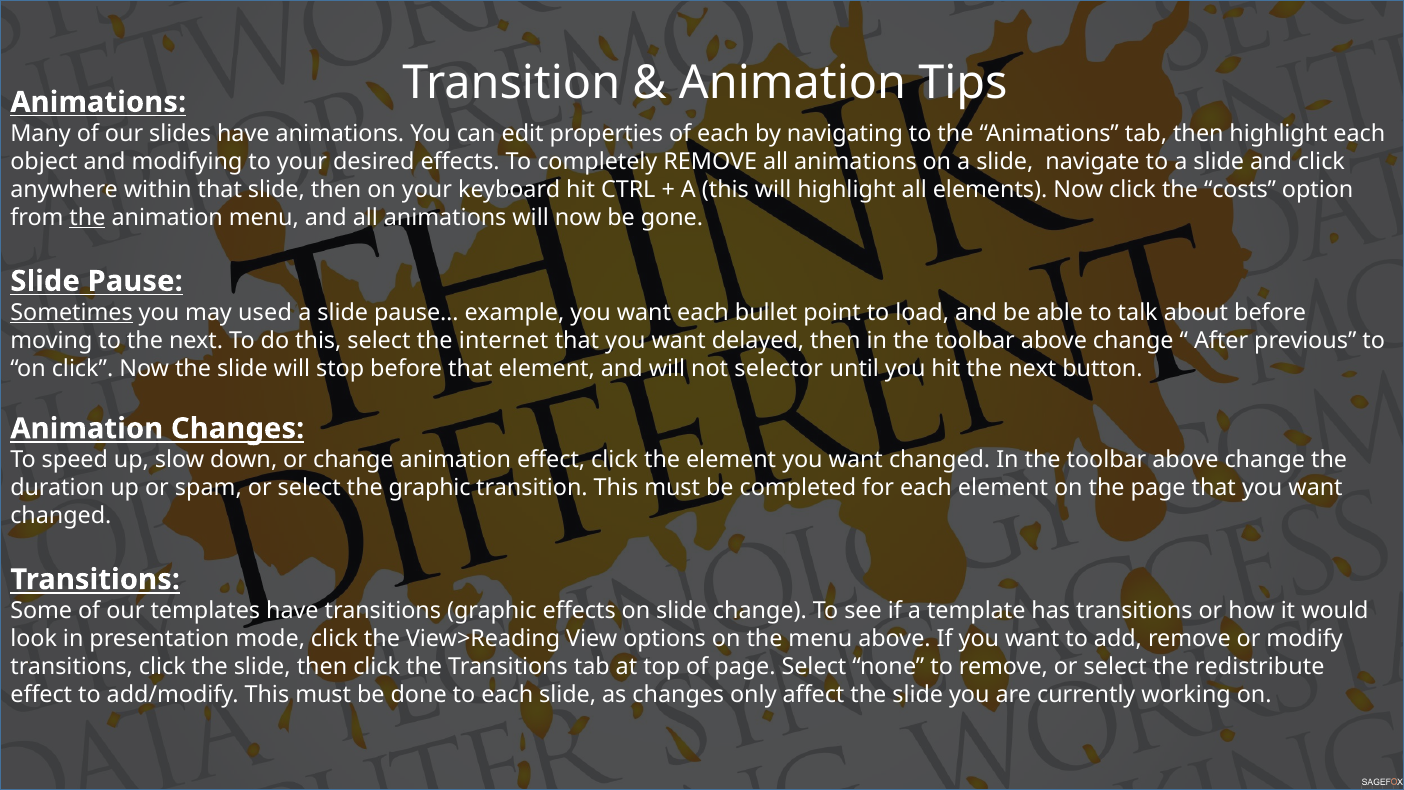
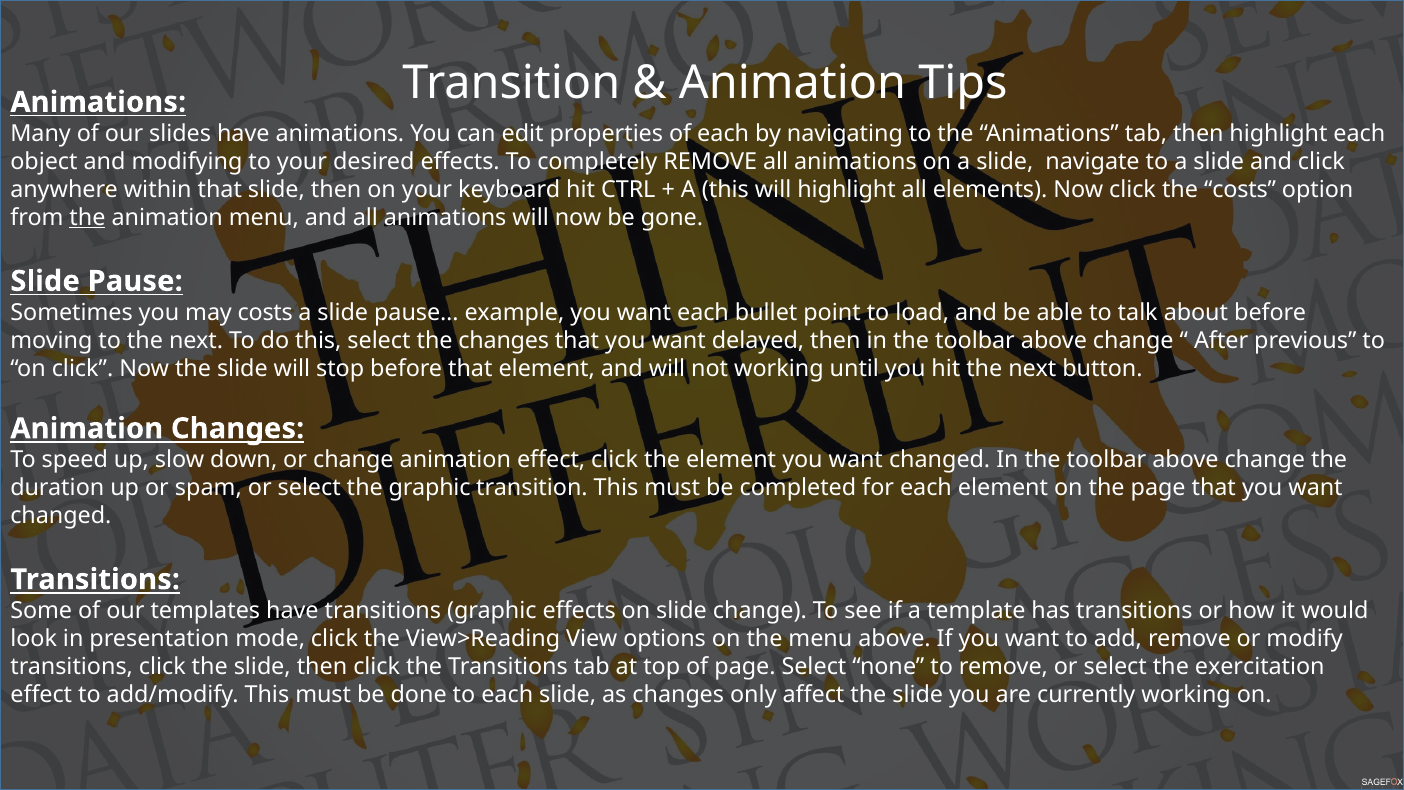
Sometimes underline: present -> none
may used: used -> costs
the internet: internet -> changes
not selector: selector -> working
redistribute: redistribute -> exercitation
